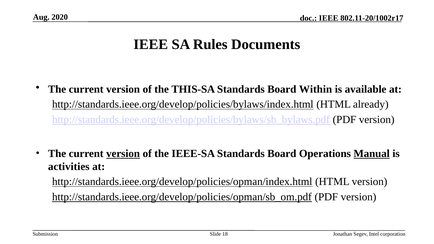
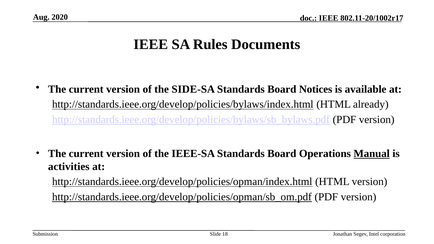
THIS-SA: THIS-SA -> SIDE-SA
Within: Within -> Notices
version at (123, 154) underline: present -> none
